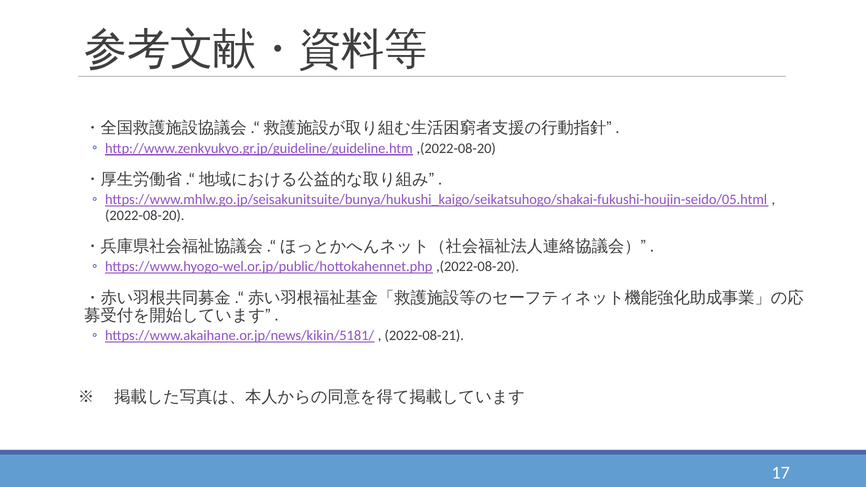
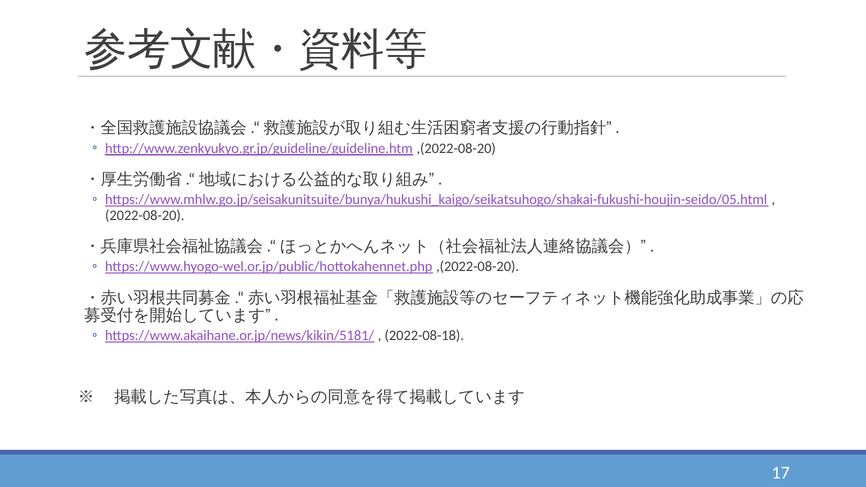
2022-08-21: 2022-08-21 -> 2022-08-18
